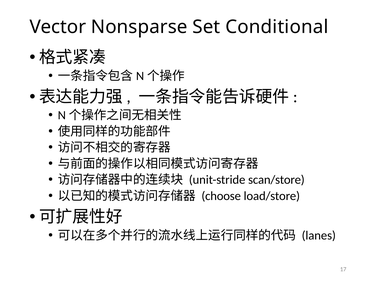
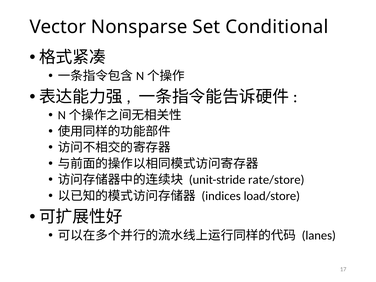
scan/store: scan/store -> rate/store
choose: choose -> indices
